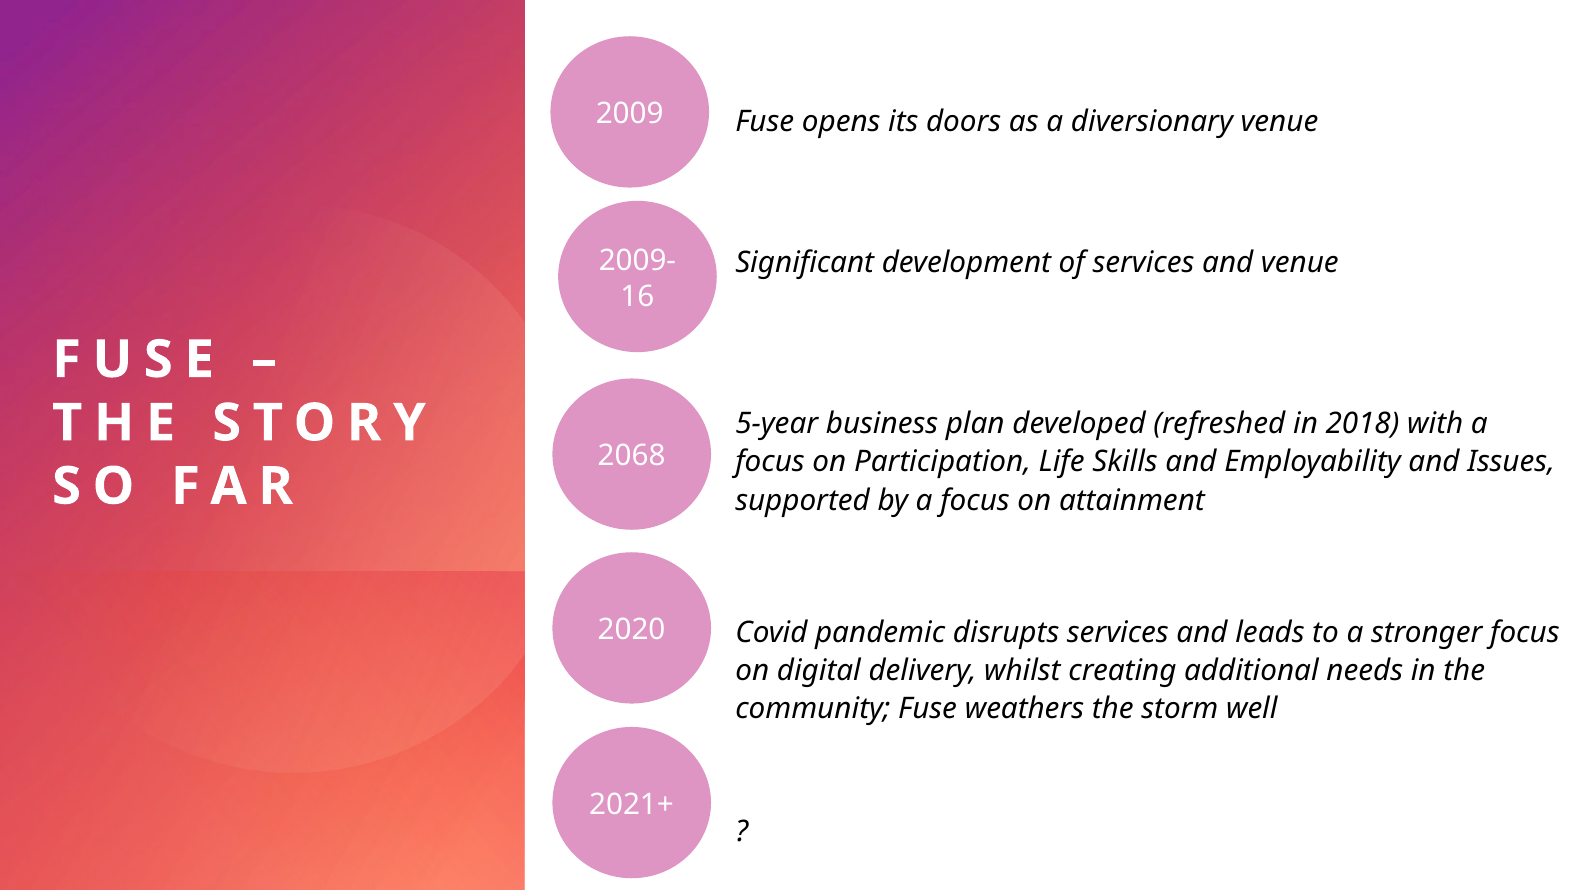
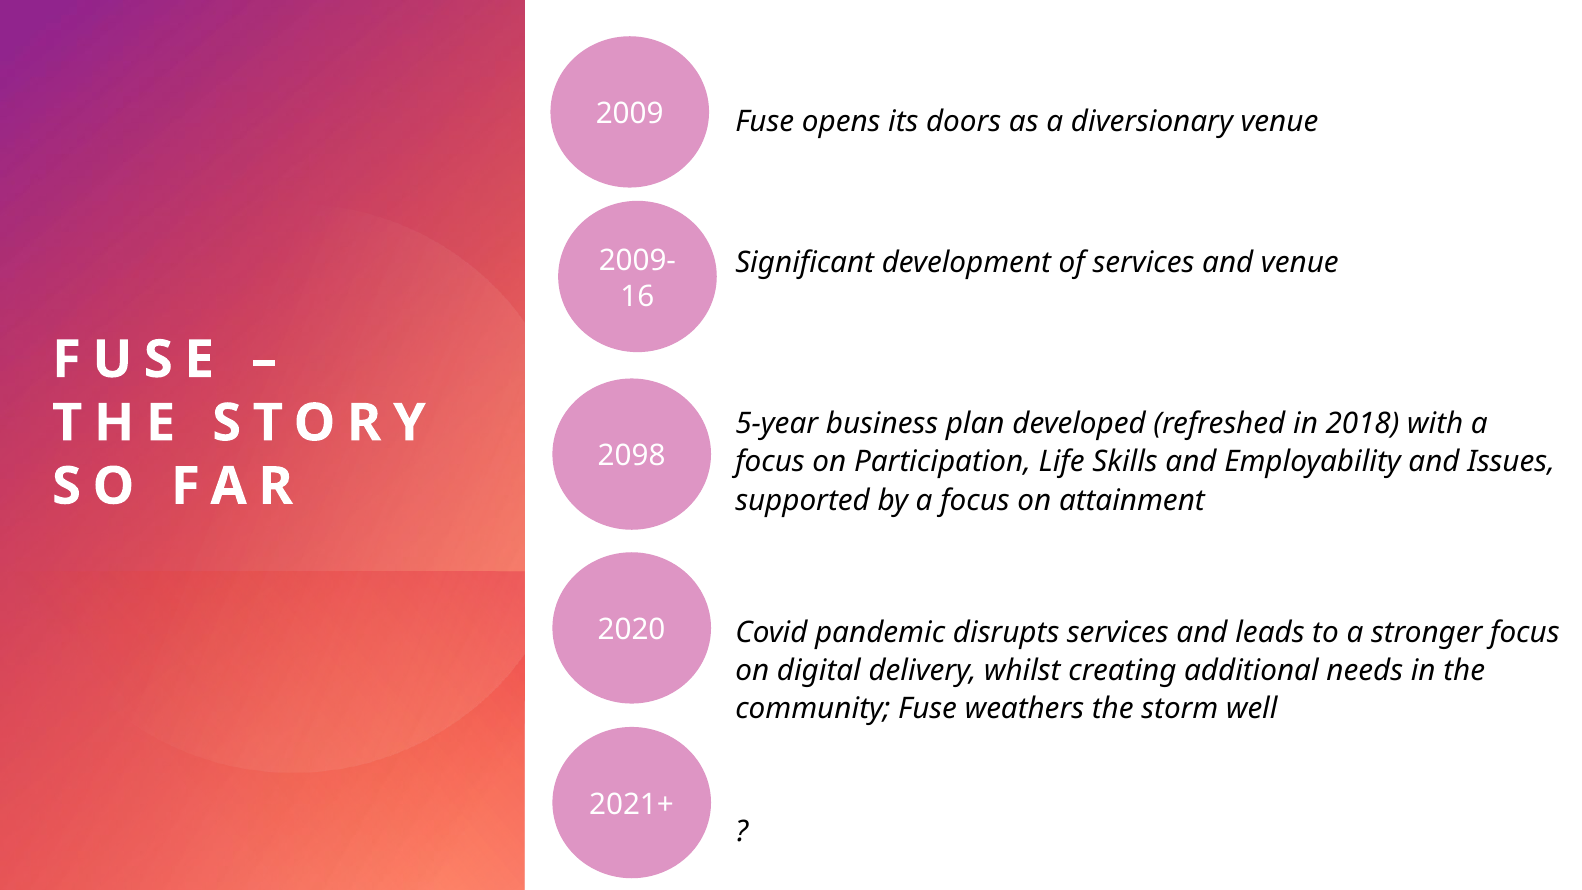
2068: 2068 -> 2098
